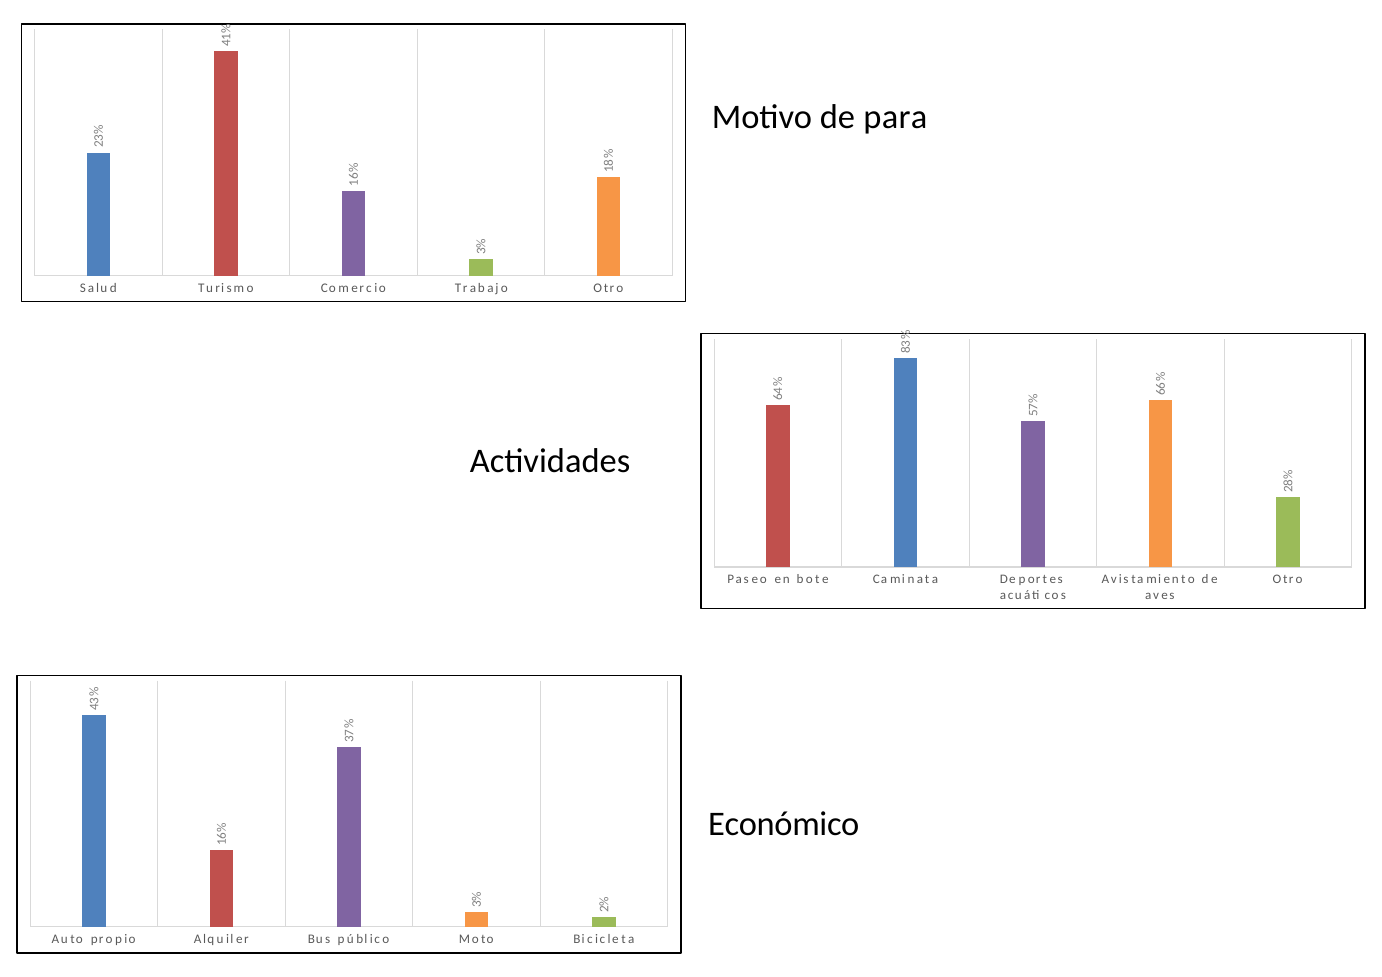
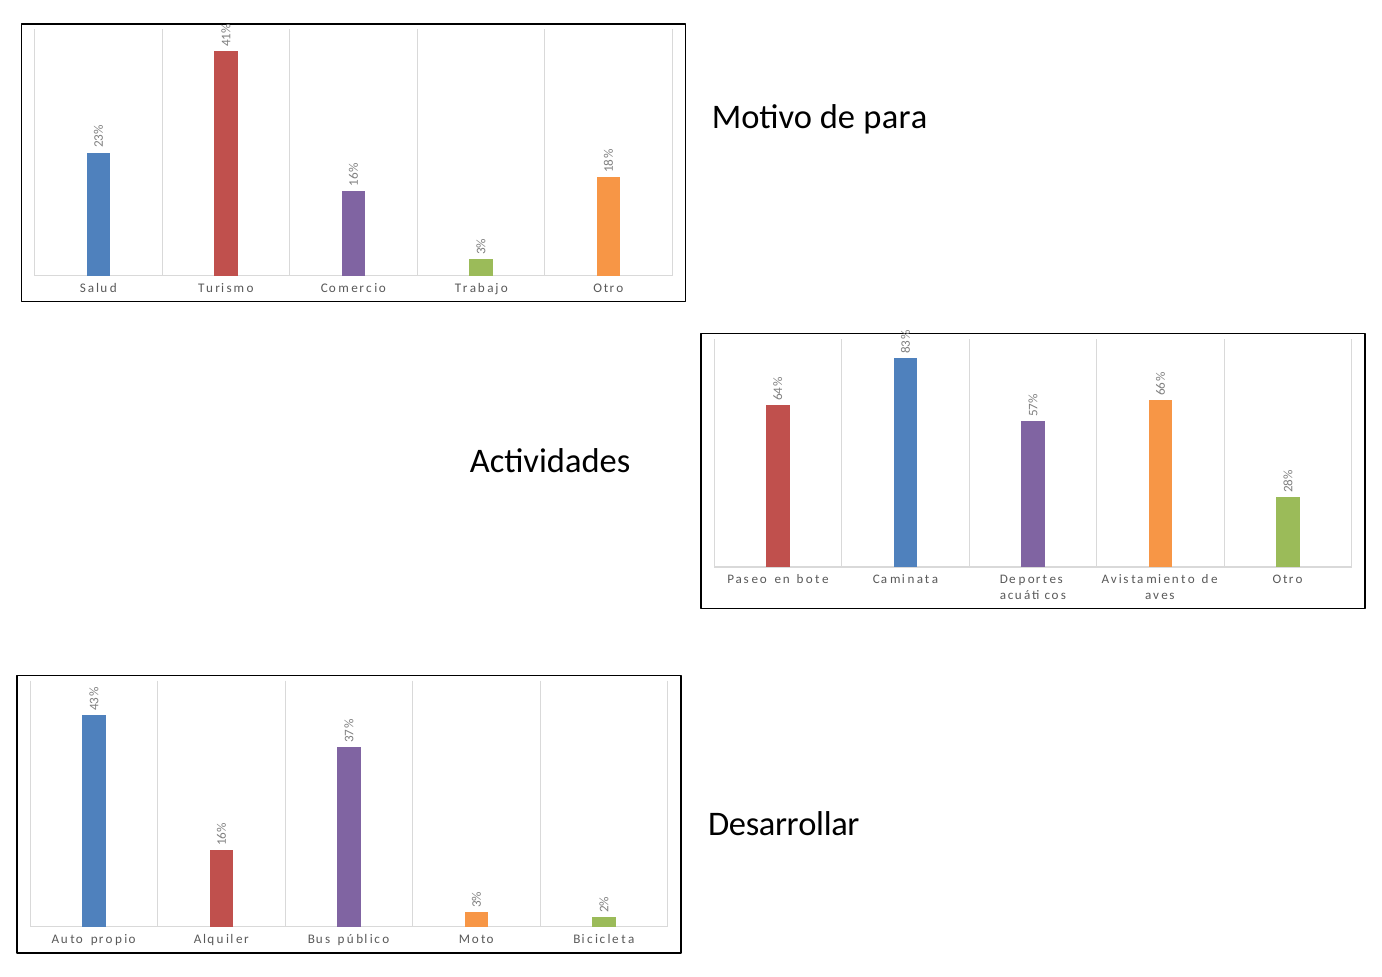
Económico: Económico -> Desarrollar
